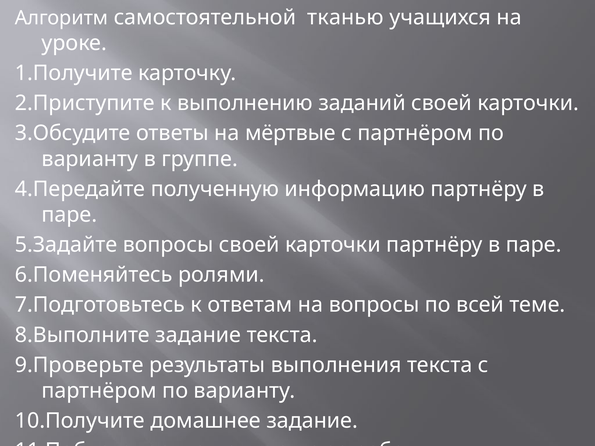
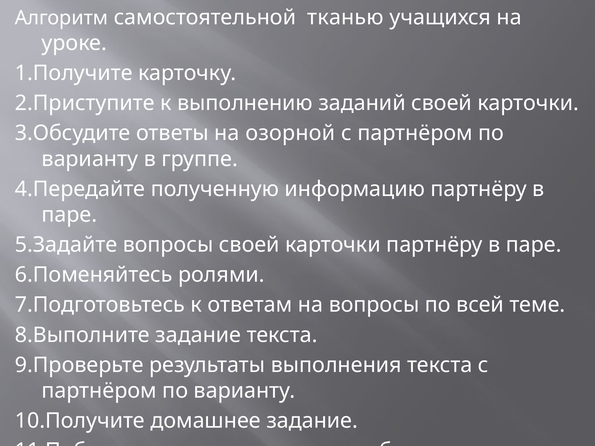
мёртвые: мёртвые -> озорной
